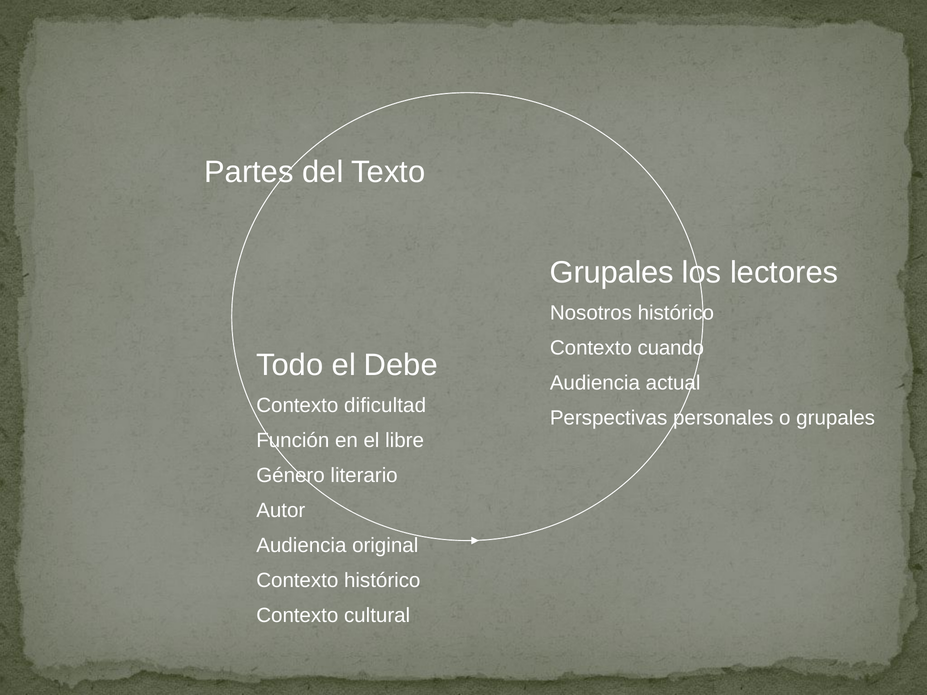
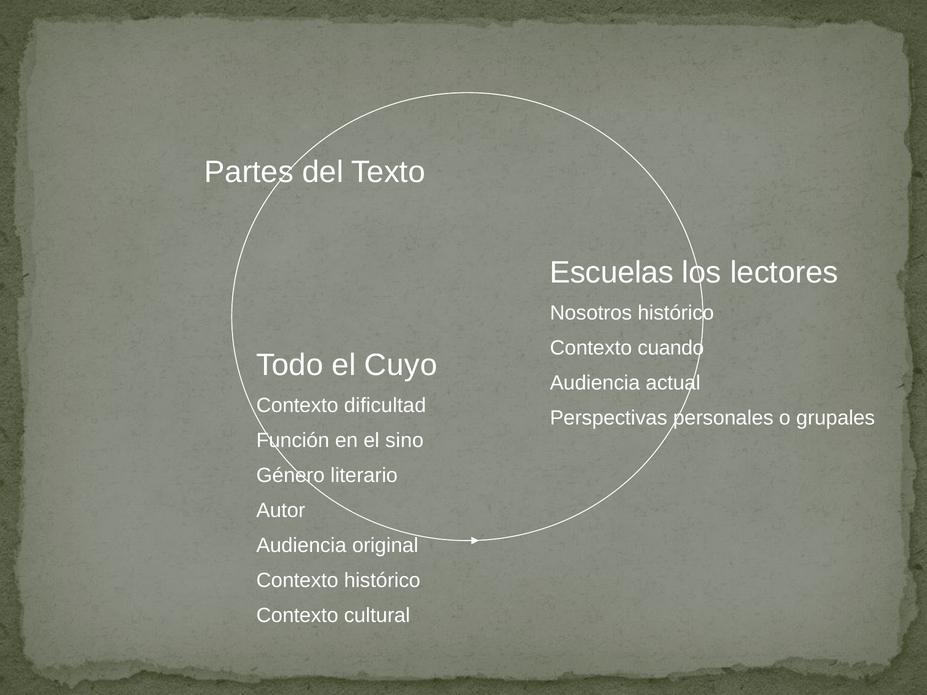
Grupales at (612, 272): Grupales -> Escuelas
Debe: Debe -> Cuyo
libre: libre -> sino
